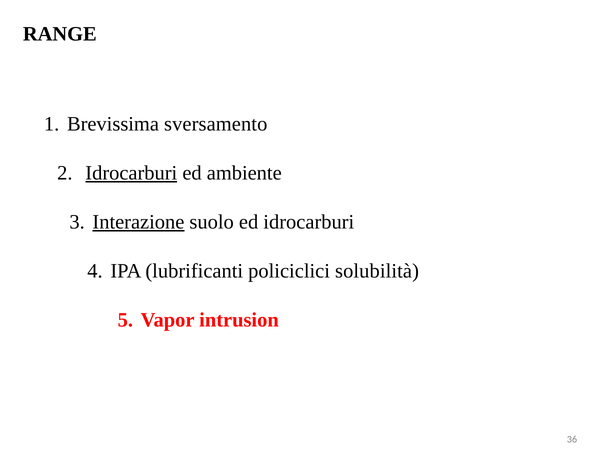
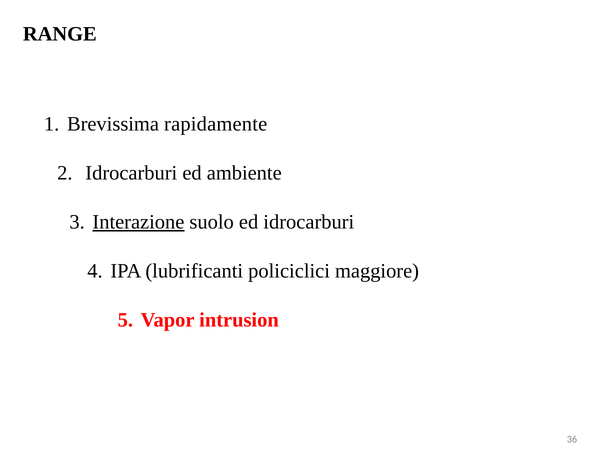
sversamento: sversamento -> rapidamente
Idrocarburi at (131, 173) underline: present -> none
solubilità: solubilità -> maggiore
